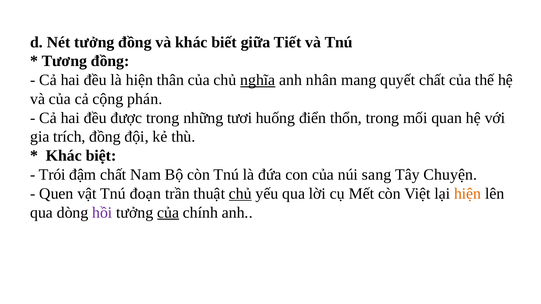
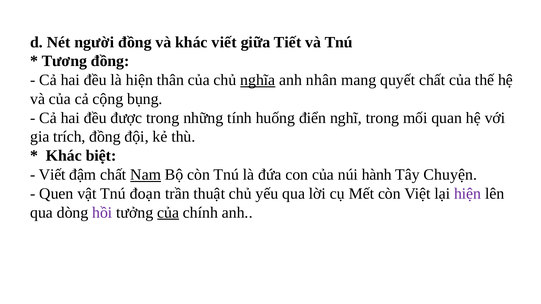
Nét tưởng: tưởng -> người
khác biết: biết -> viết
phán: phán -> bụng
tươi: tươi -> tính
thổn: thổn -> nghĩ
Trói at (52, 175): Trói -> Viết
Nam underline: none -> present
sang: sang -> hành
chủ at (240, 194) underline: present -> none
hiện at (468, 194) colour: orange -> purple
